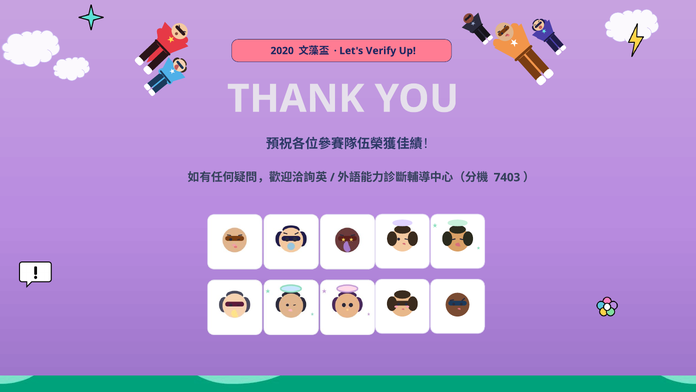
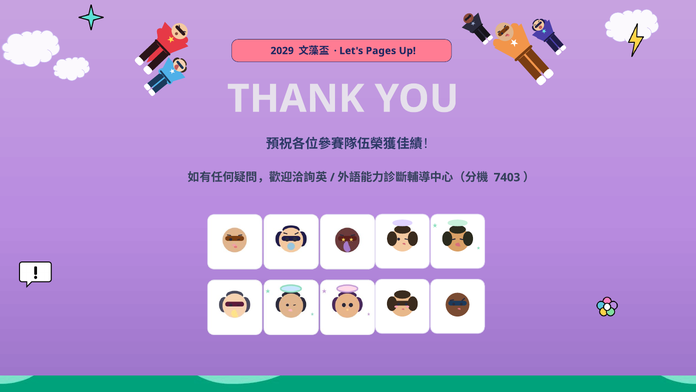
2020: 2020 -> 2029
Verify: Verify -> Pages
